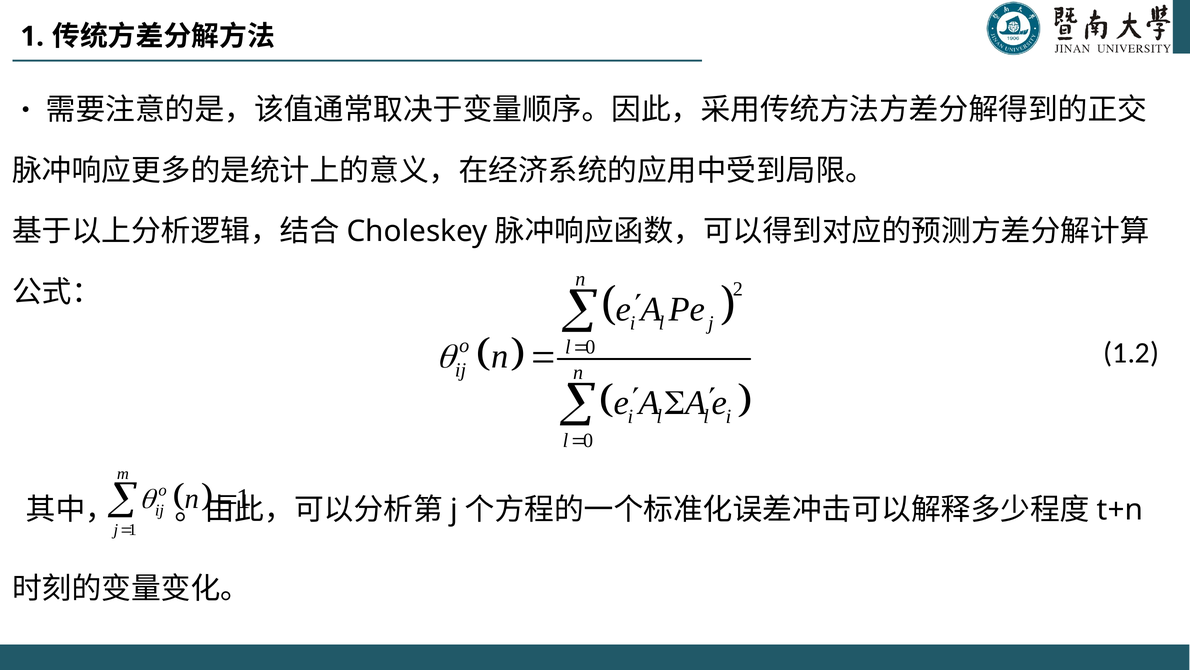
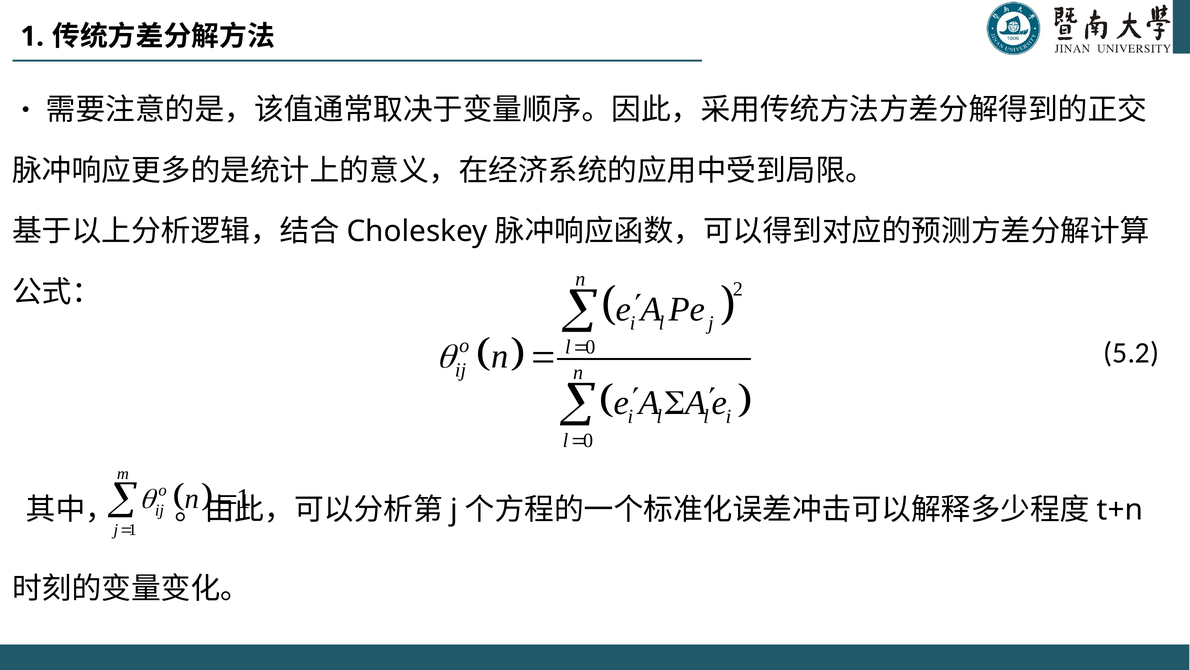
1.2: 1.2 -> 5.2
